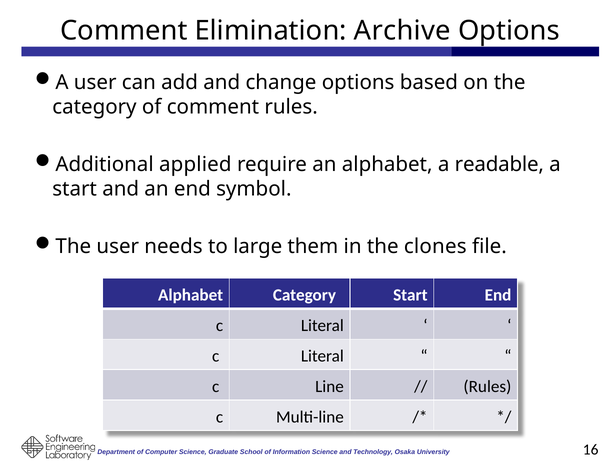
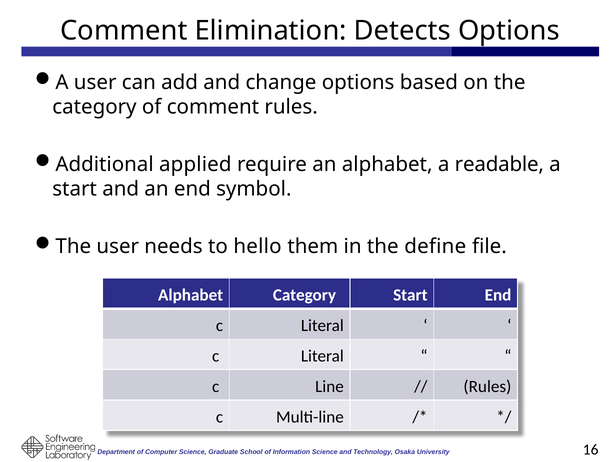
Archive: Archive -> Detects
large: large -> hello
clones: clones -> define
